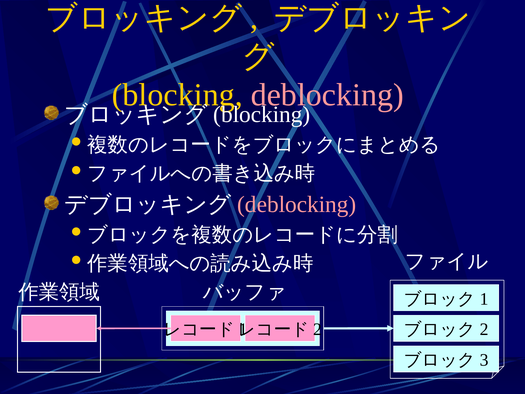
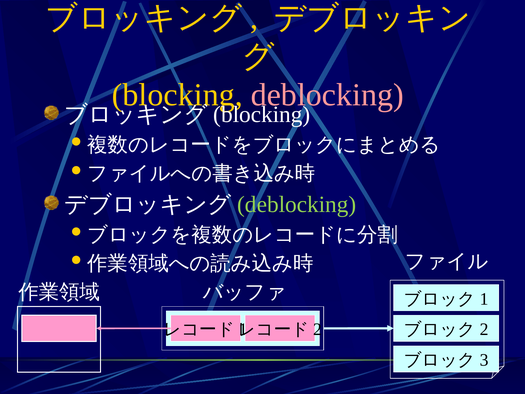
deblocking at (297, 204) colour: pink -> light green
